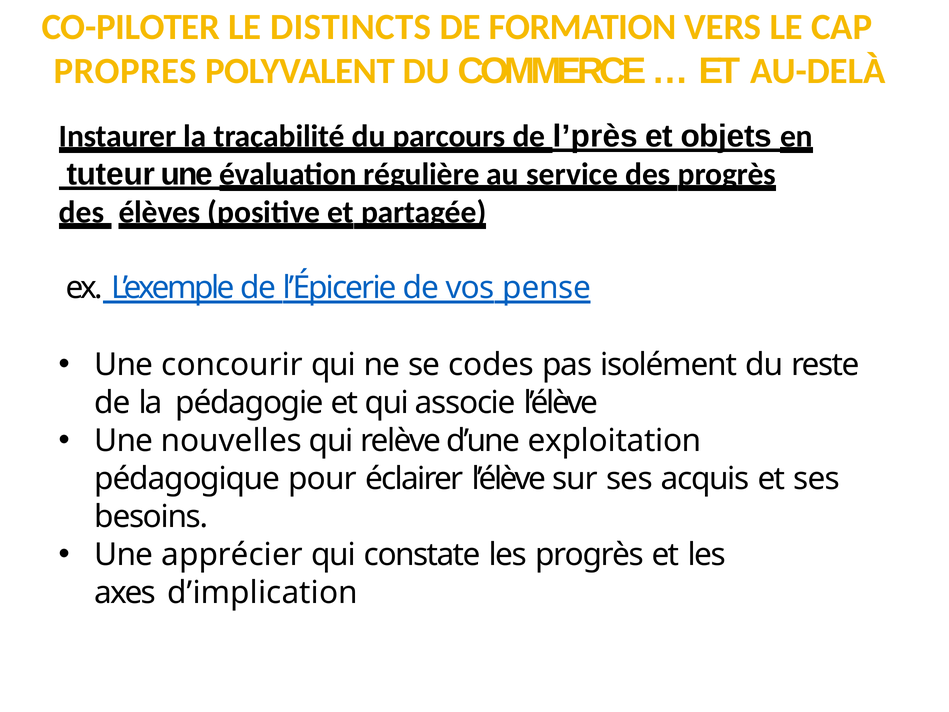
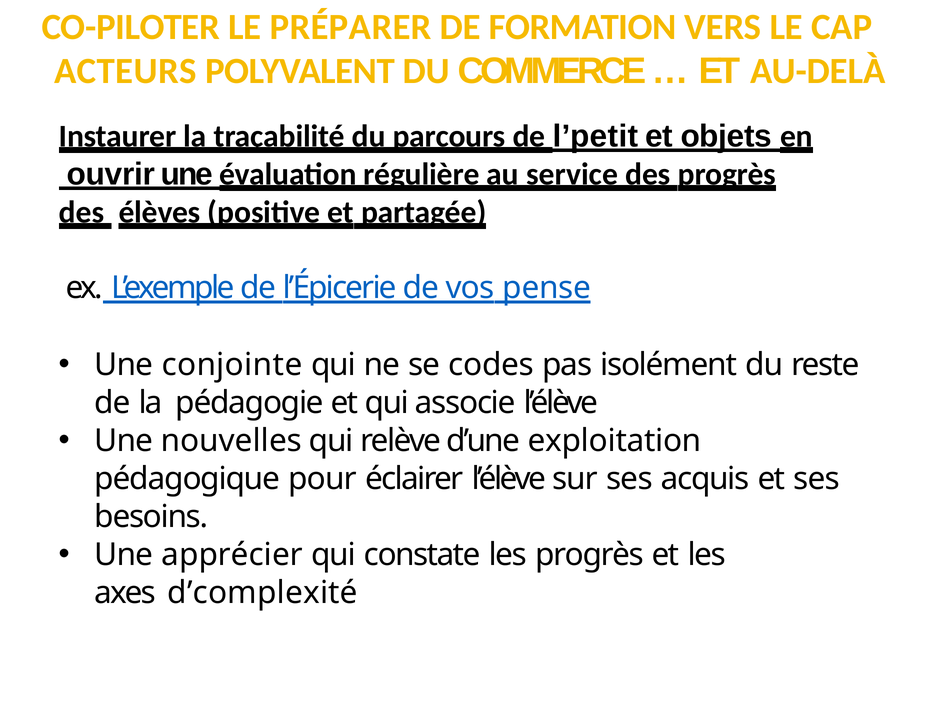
DISTINCTS: DISTINCTS -> PRÉPARER
PROPRES: PROPRES -> ACTEURS
l’près: l’près -> l’petit
tuteur: tuteur -> ouvrir
concourir: concourir -> conjointe
d’implication: d’implication -> d’complexité
